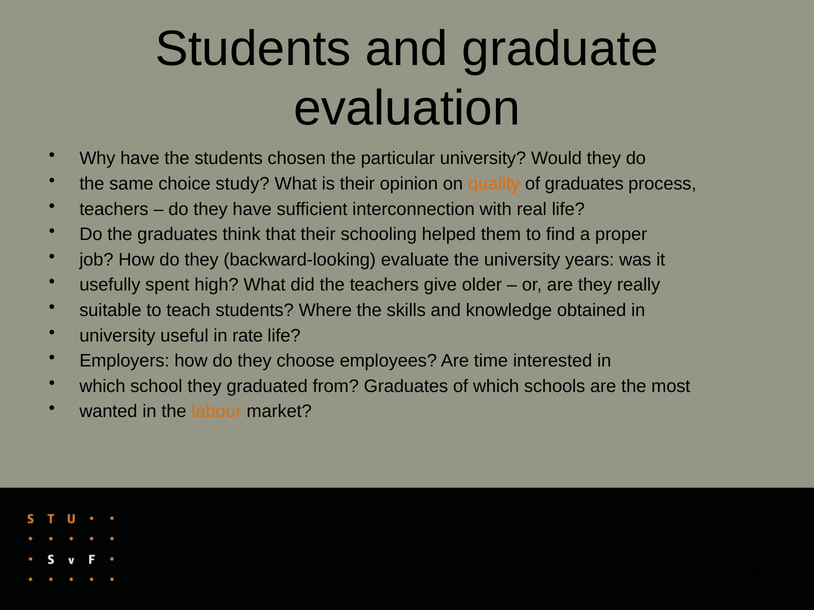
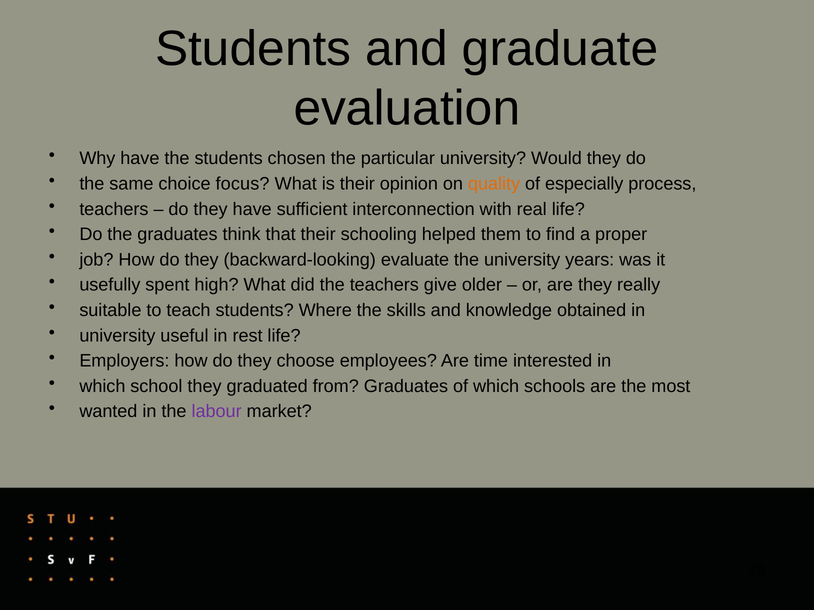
study: study -> focus
of graduates: graduates -> especially
rate: rate -> rest
labour colour: orange -> purple
